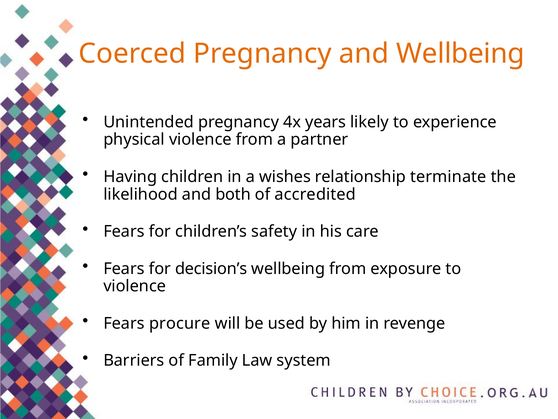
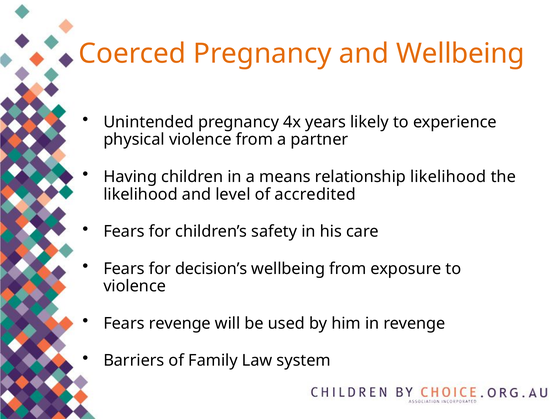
wishes: wishes -> means
relationship terminate: terminate -> likelihood
both: both -> level
Fears procure: procure -> revenge
